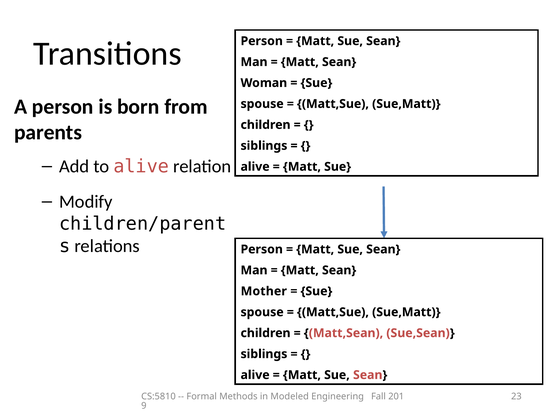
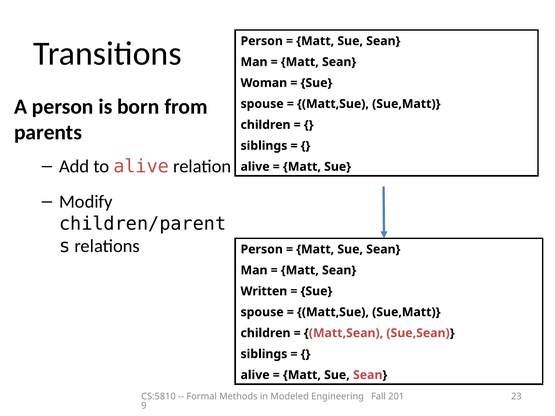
Mother: Mother -> Written
